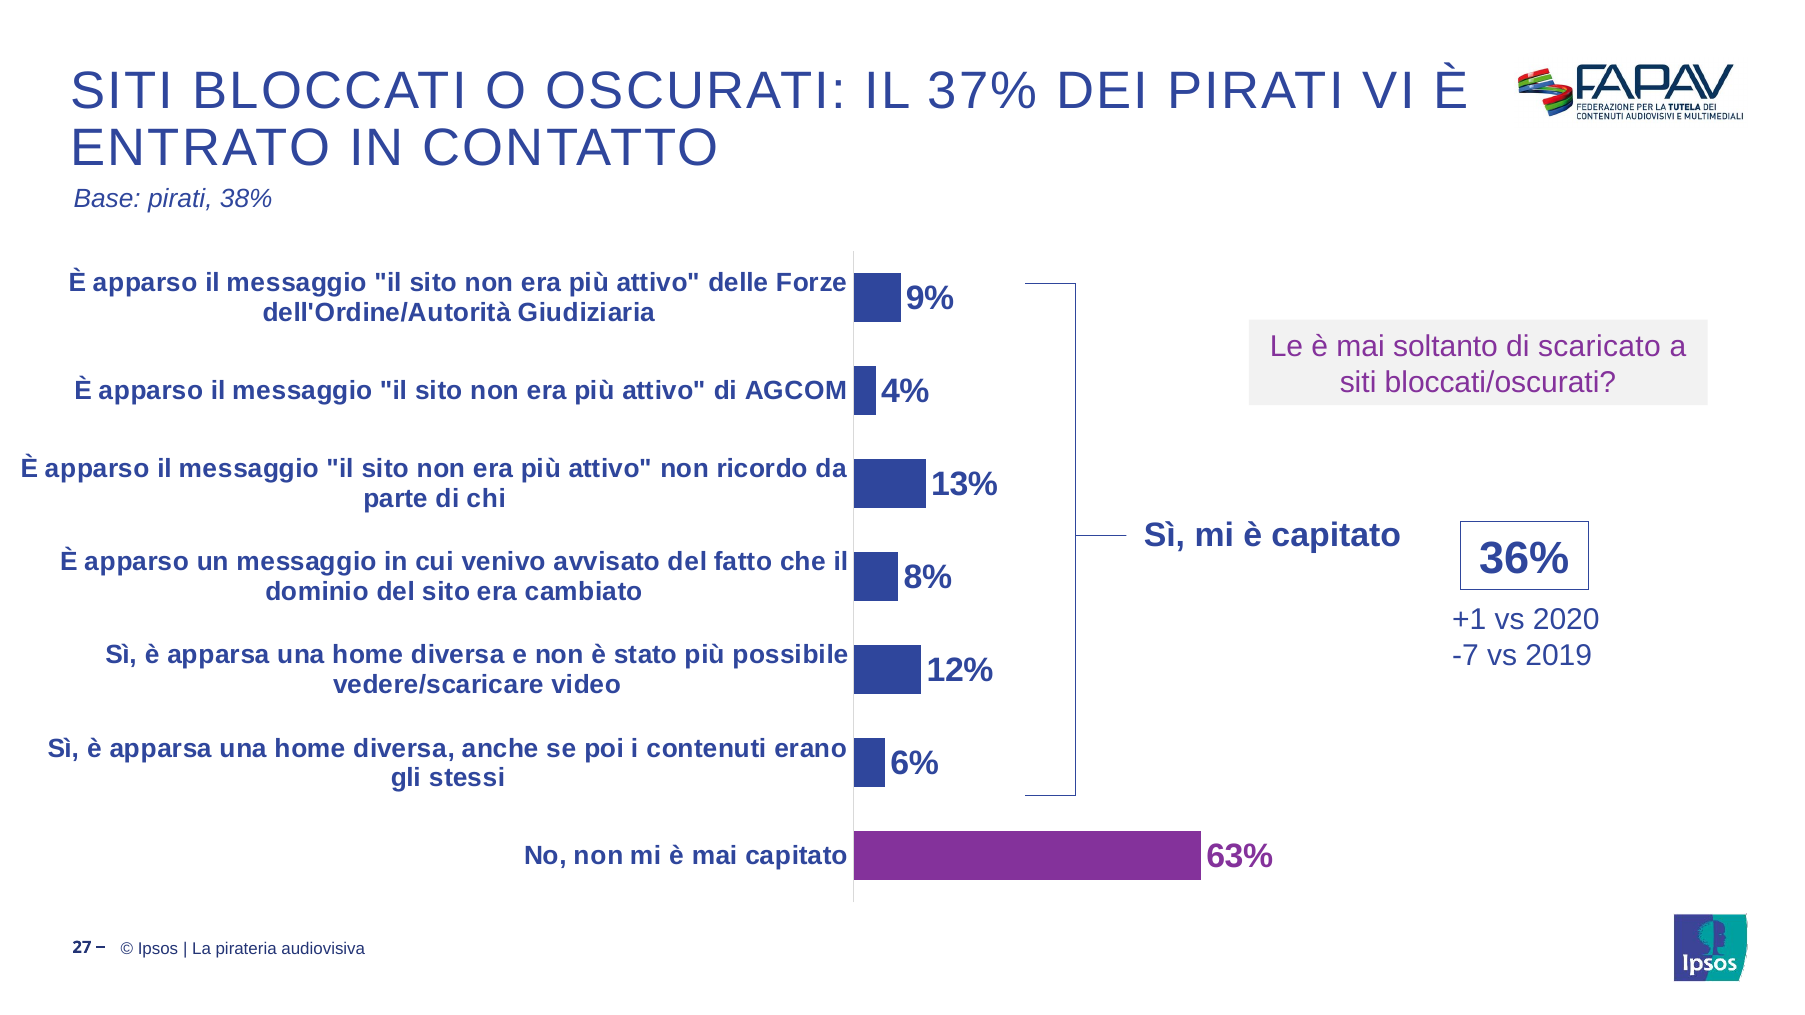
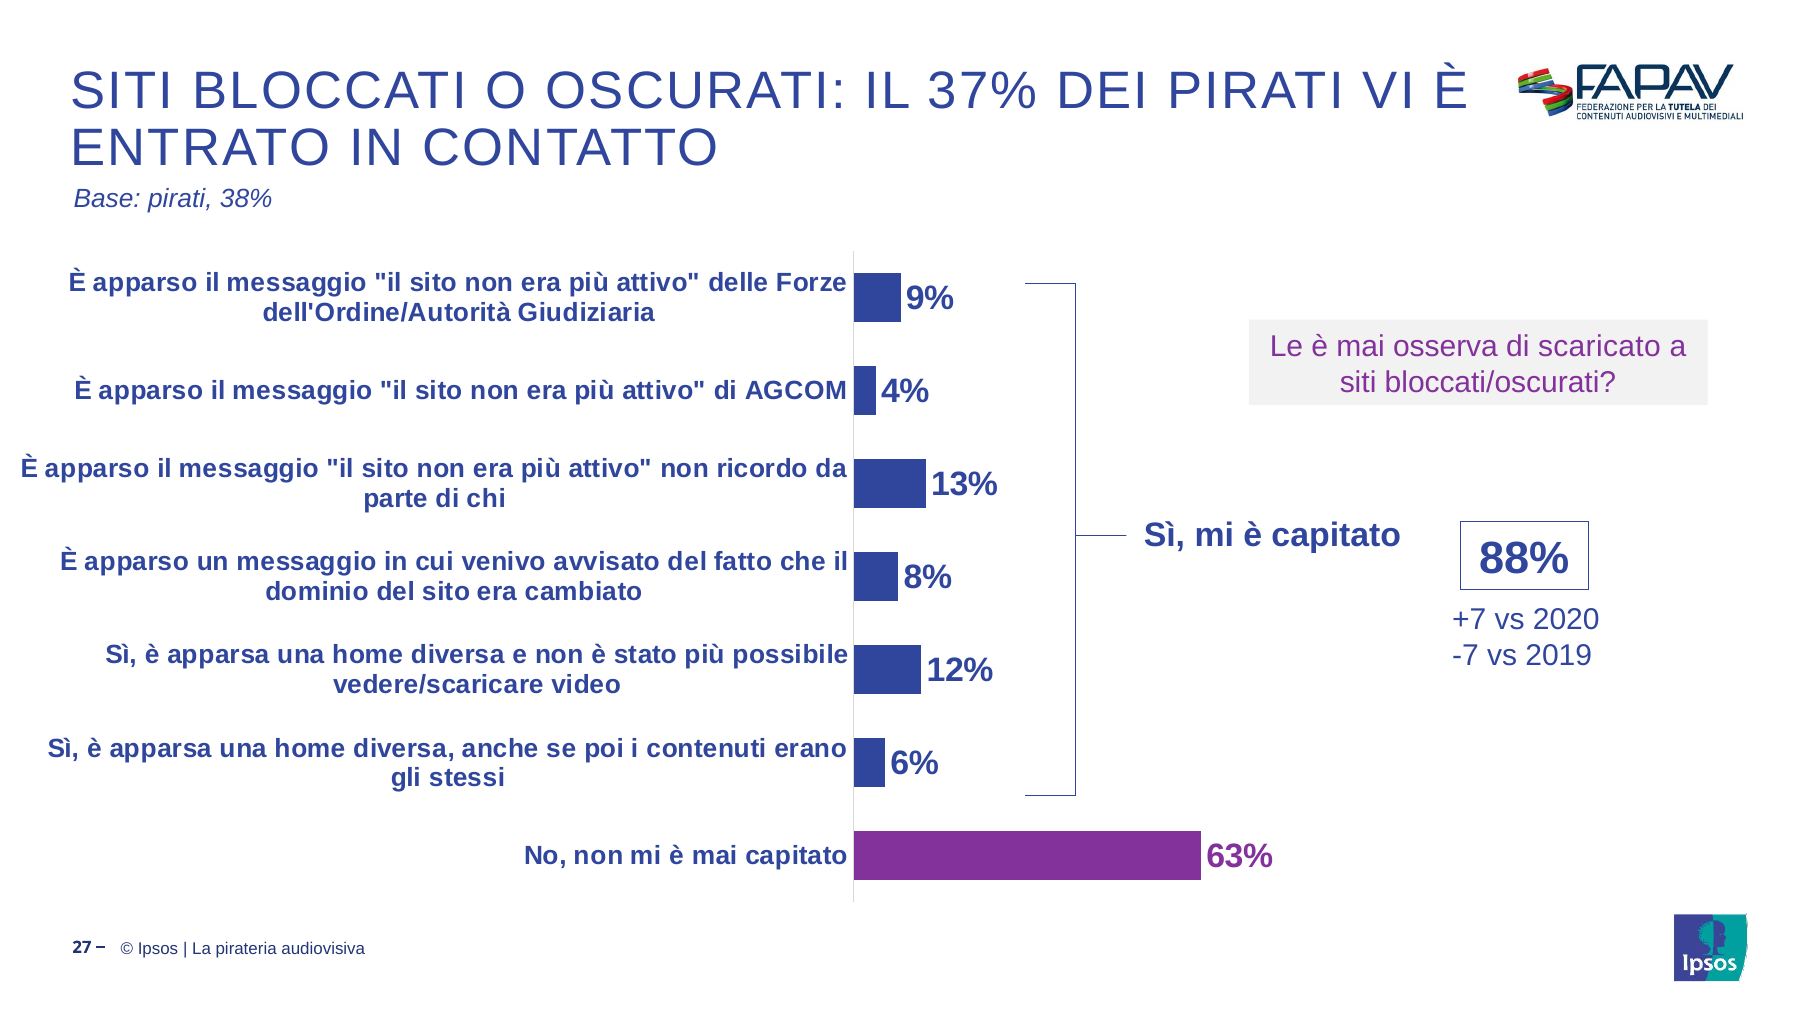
soltanto: soltanto -> osserva
36%: 36% -> 88%
+1: +1 -> +7
